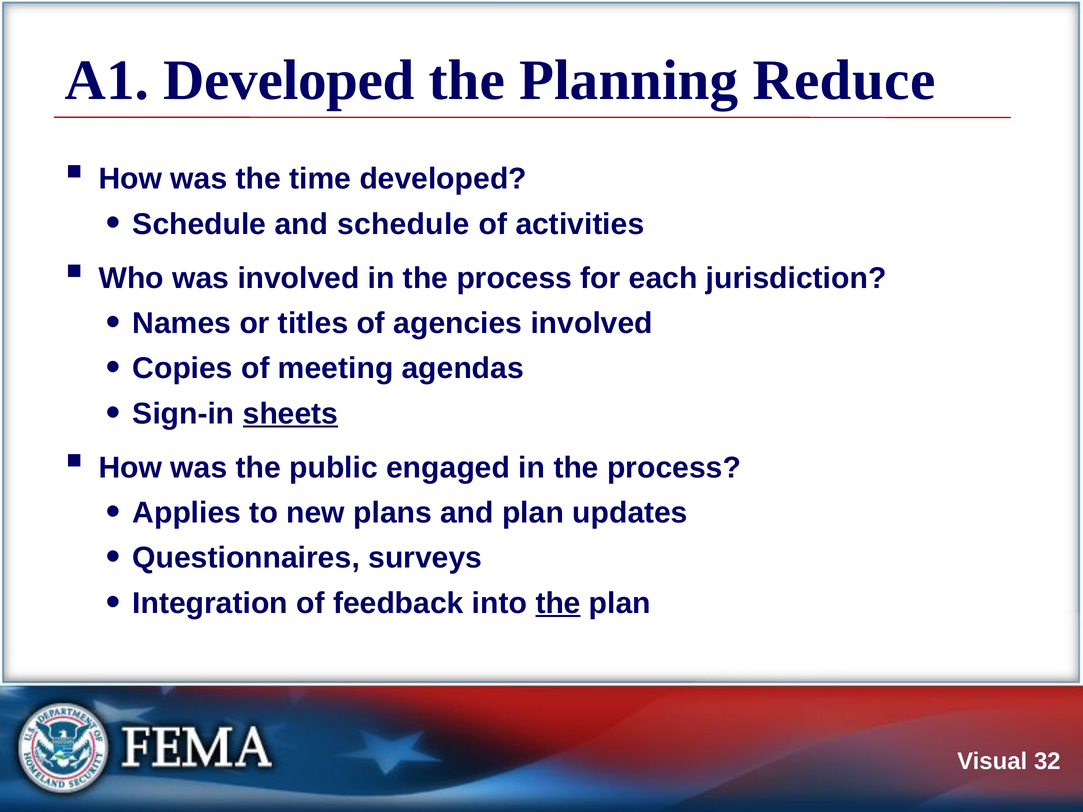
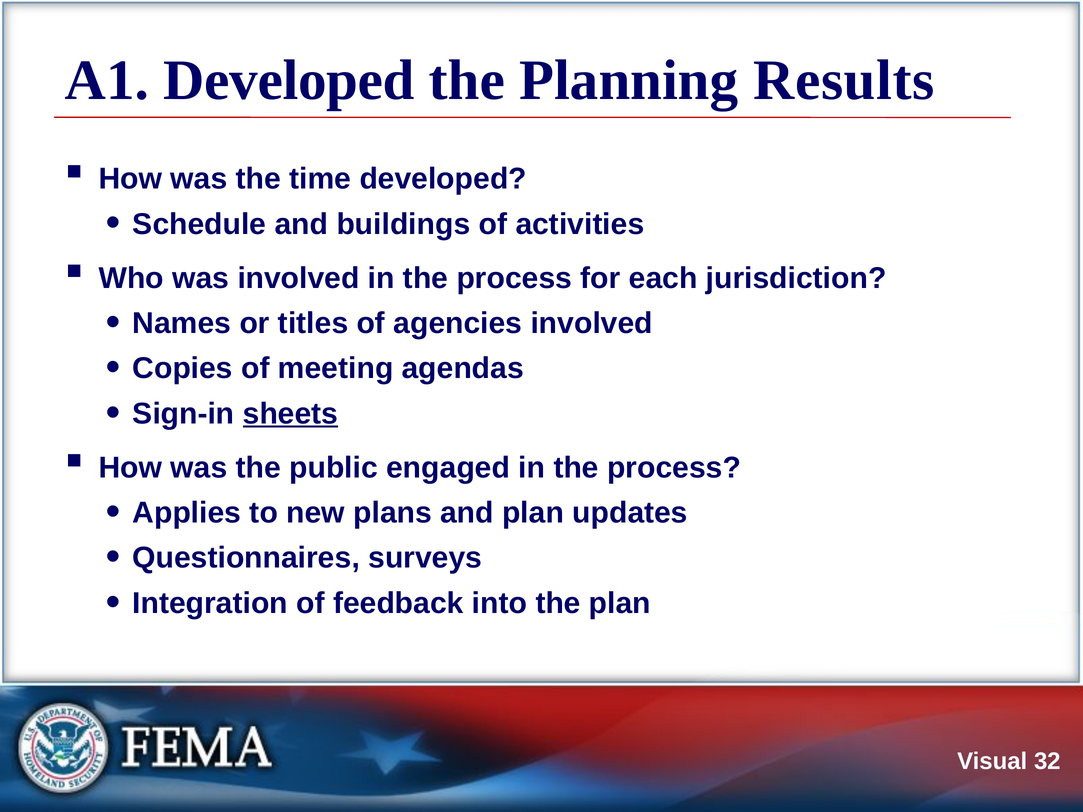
Reduce: Reduce -> Results
and schedule: schedule -> buildings
the at (558, 603) underline: present -> none
